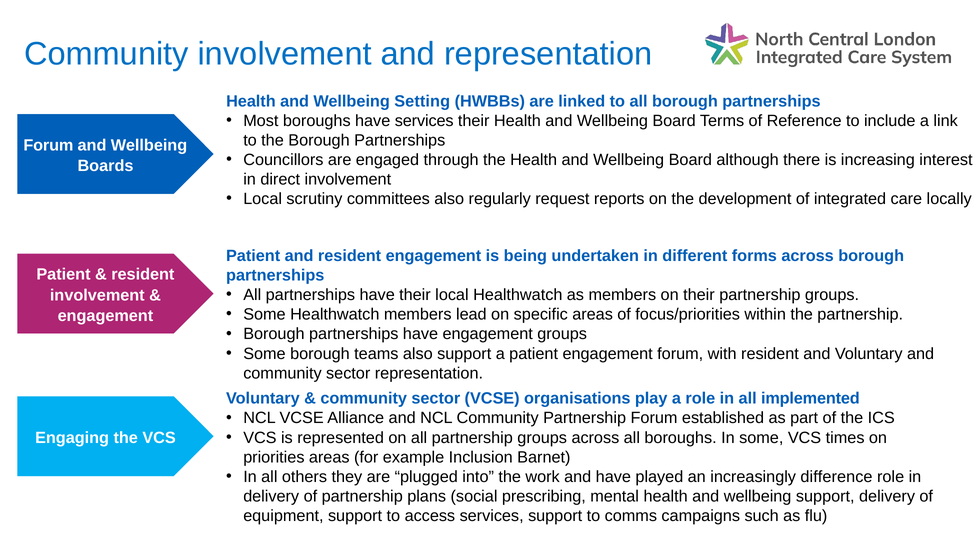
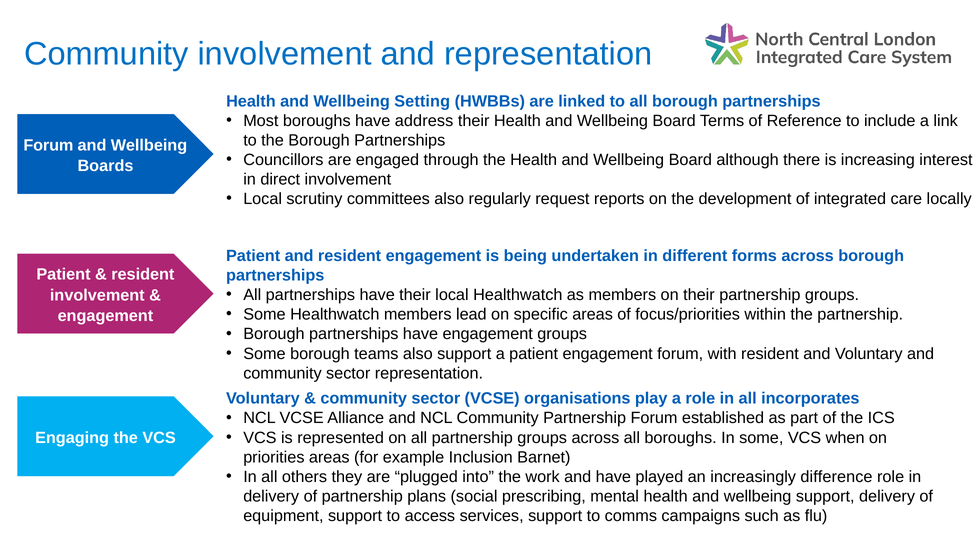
have services: services -> address
implemented: implemented -> incorporates
times: times -> when
